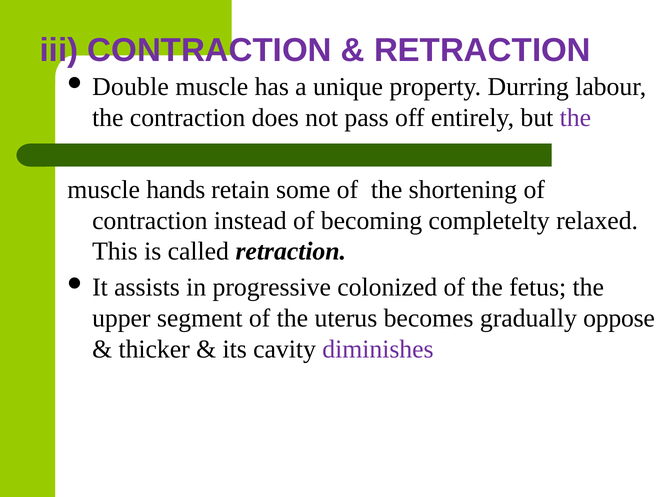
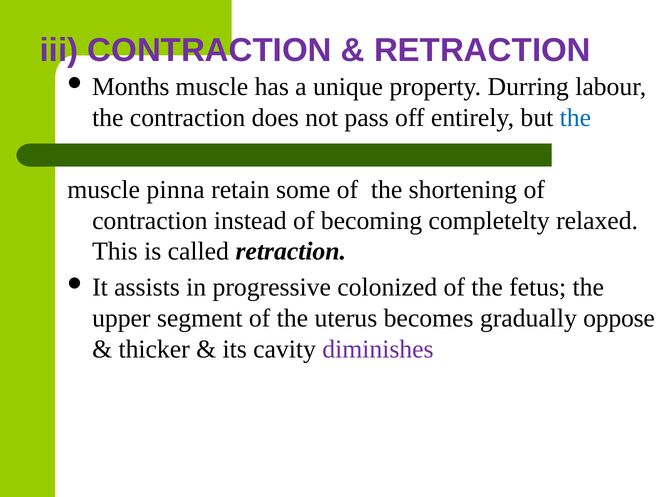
Double: Double -> Months
the at (575, 118) colour: purple -> blue
hands: hands -> pinna
